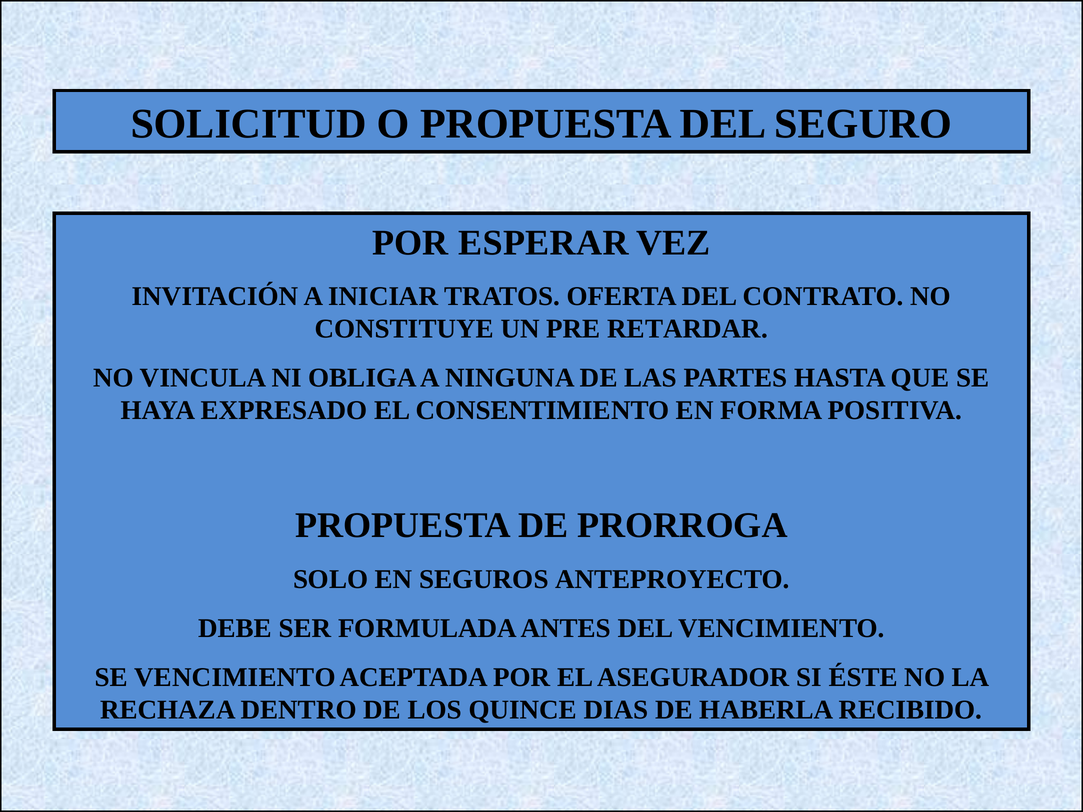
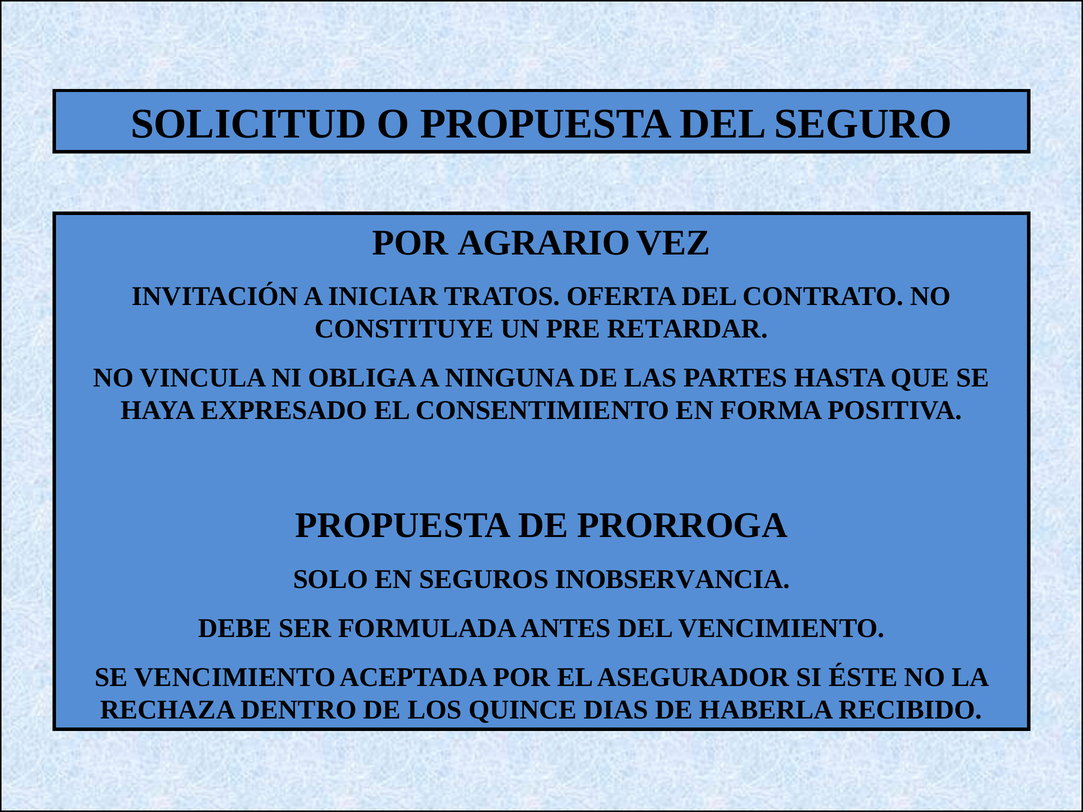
ESPERAR: ESPERAR -> AGRARIO
ANTEPROYECTO: ANTEPROYECTO -> INOBSERVANCIA
